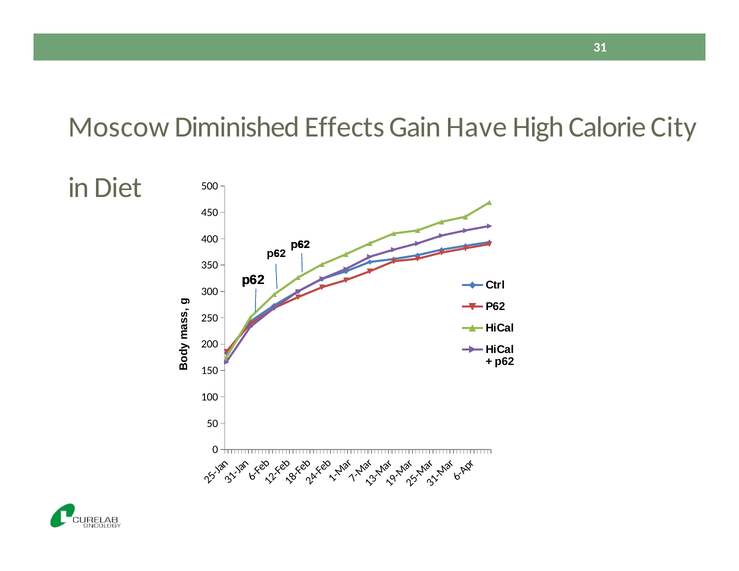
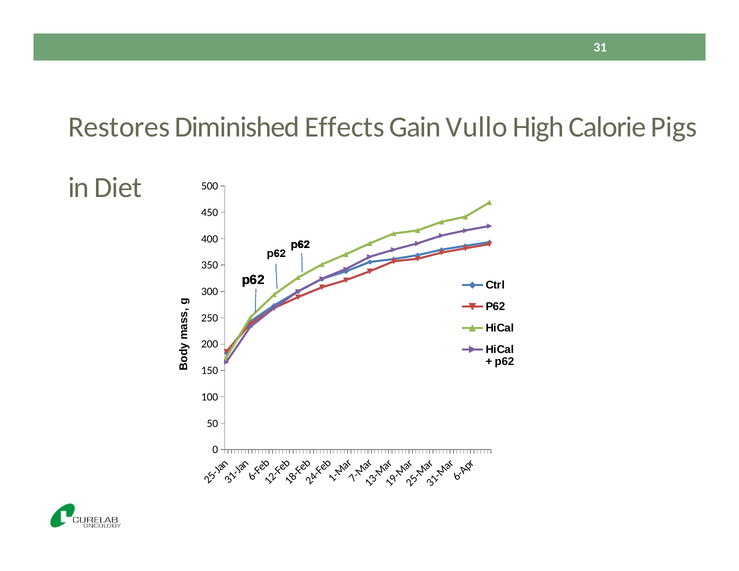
Moscow: Moscow -> Restores
Have: Have -> Vullo
City: City -> Pigs
